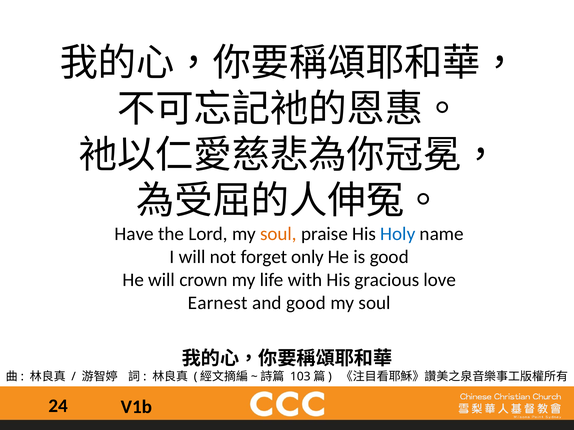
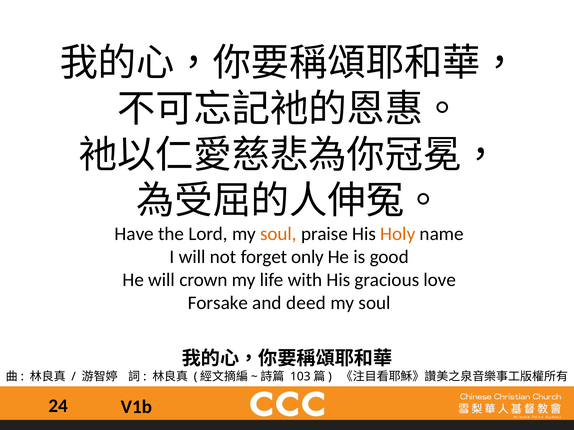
Holy colour: blue -> orange
Earnest: Earnest -> Forsake
and good: good -> deed
